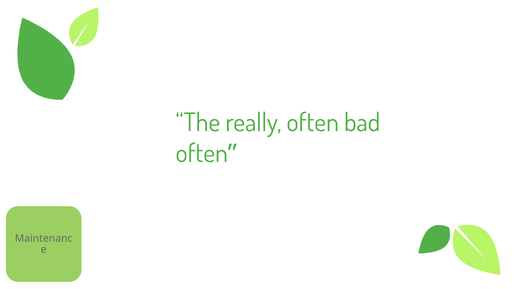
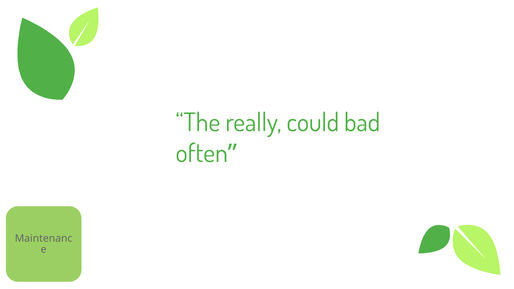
really often: often -> could
